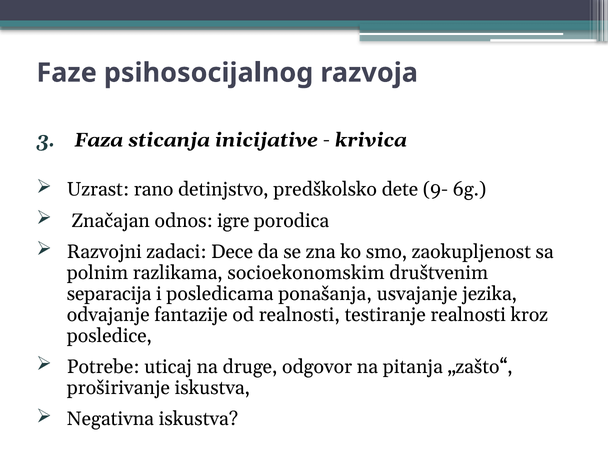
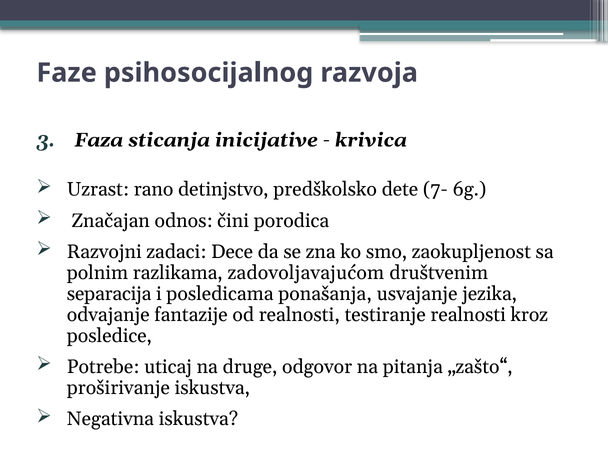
9-: 9- -> 7-
igre: igre -> čini
socioekonomskim: socioekonomskim -> zadovoljavajućom
